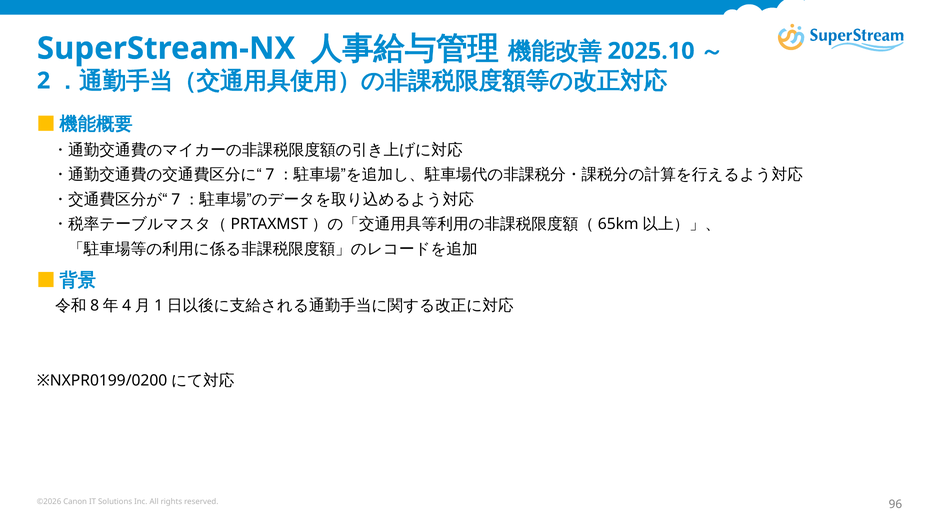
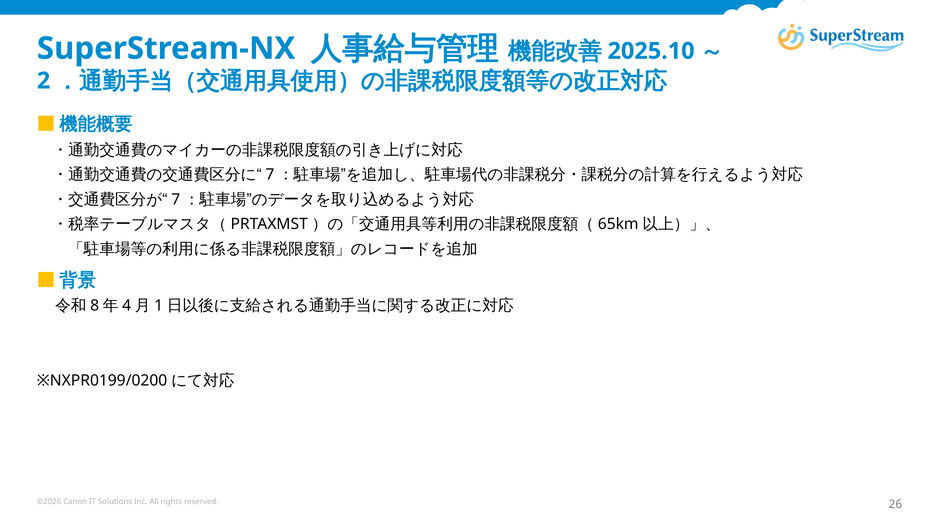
96: 96 -> 26
